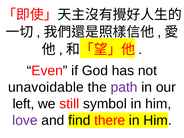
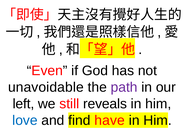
symbol: symbol -> reveals
love colour: purple -> blue
there: there -> have
